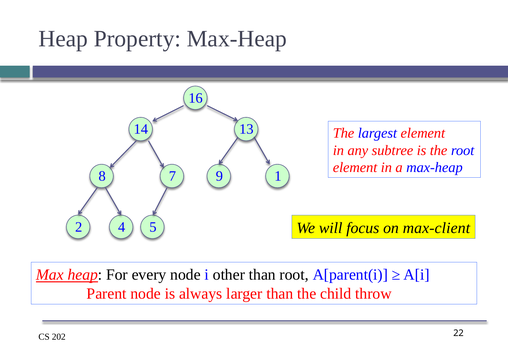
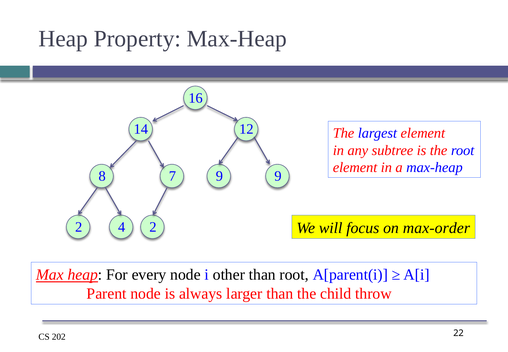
13: 13 -> 12
9 1: 1 -> 9
4 5: 5 -> 2
max-client: max-client -> max-order
